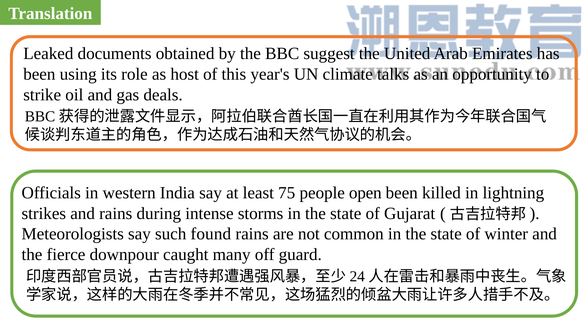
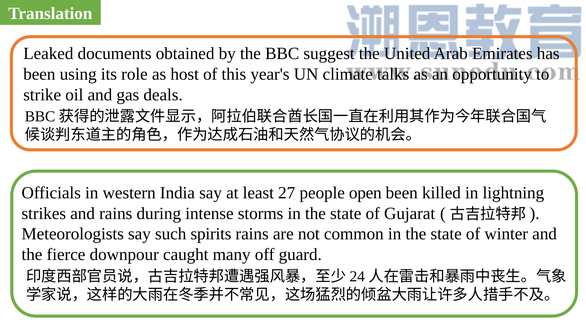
75: 75 -> 27
found: found -> spirits
